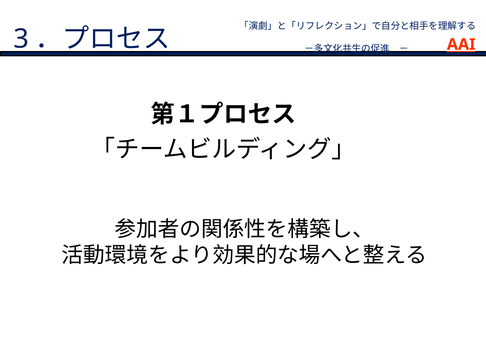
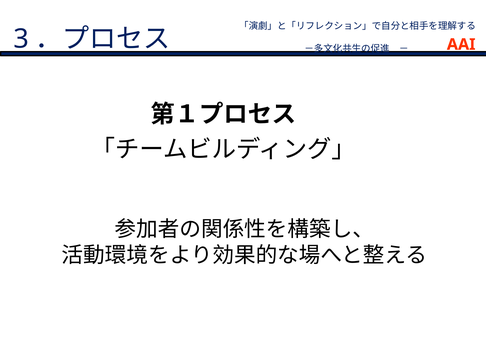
AAI underline: present -> none
